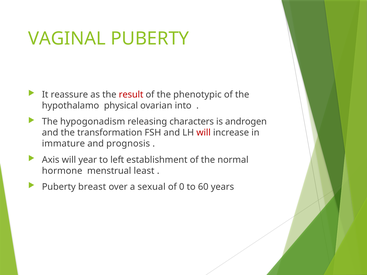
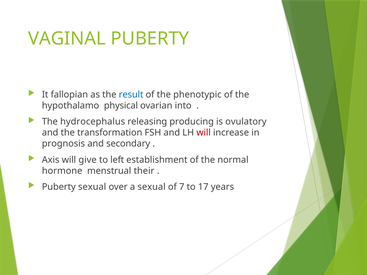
reassure: reassure -> fallopian
result colour: red -> blue
hypogonadism: hypogonadism -> hydrocephalus
characters: characters -> producing
androgen: androgen -> ovulatory
immature: immature -> prognosis
prognosis: prognosis -> secondary
year: year -> give
least: least -> their
Puberty breast: breast -> sexual
0: 0 -> 7
60: 60 -> 17
